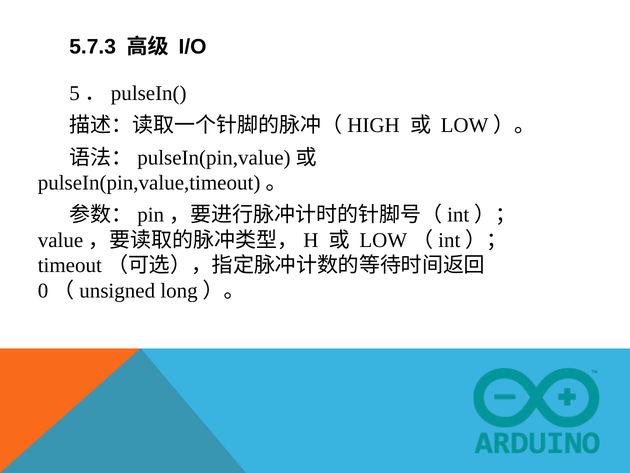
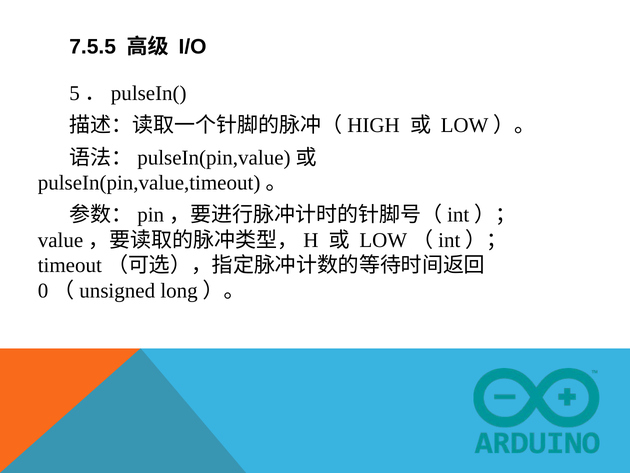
5.7.3: 5.7.3 -> 7.5.5
